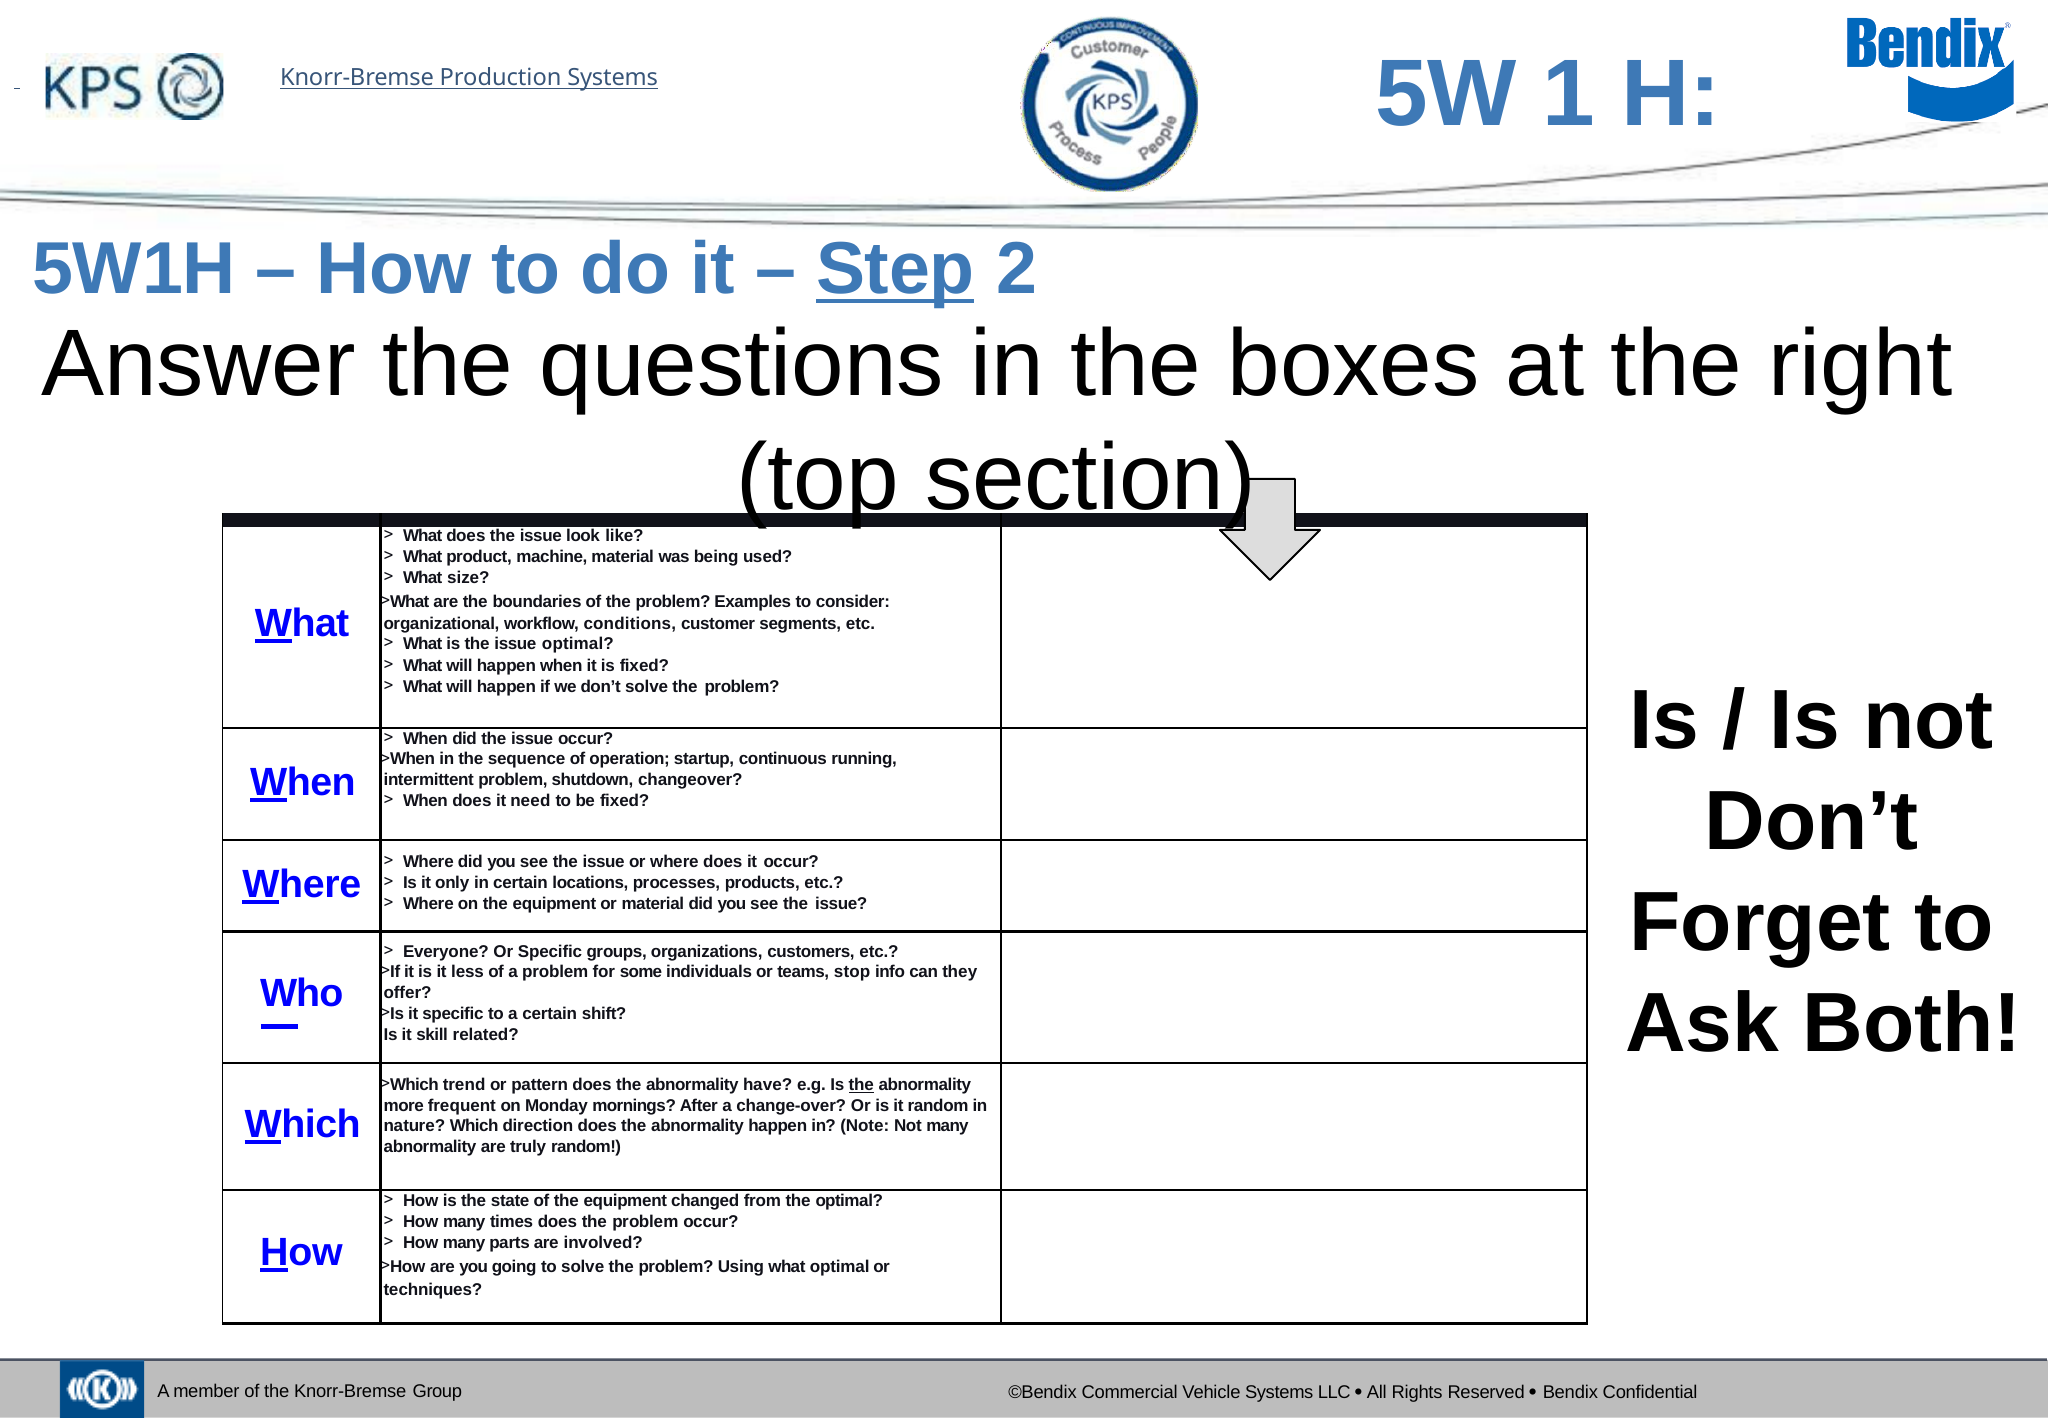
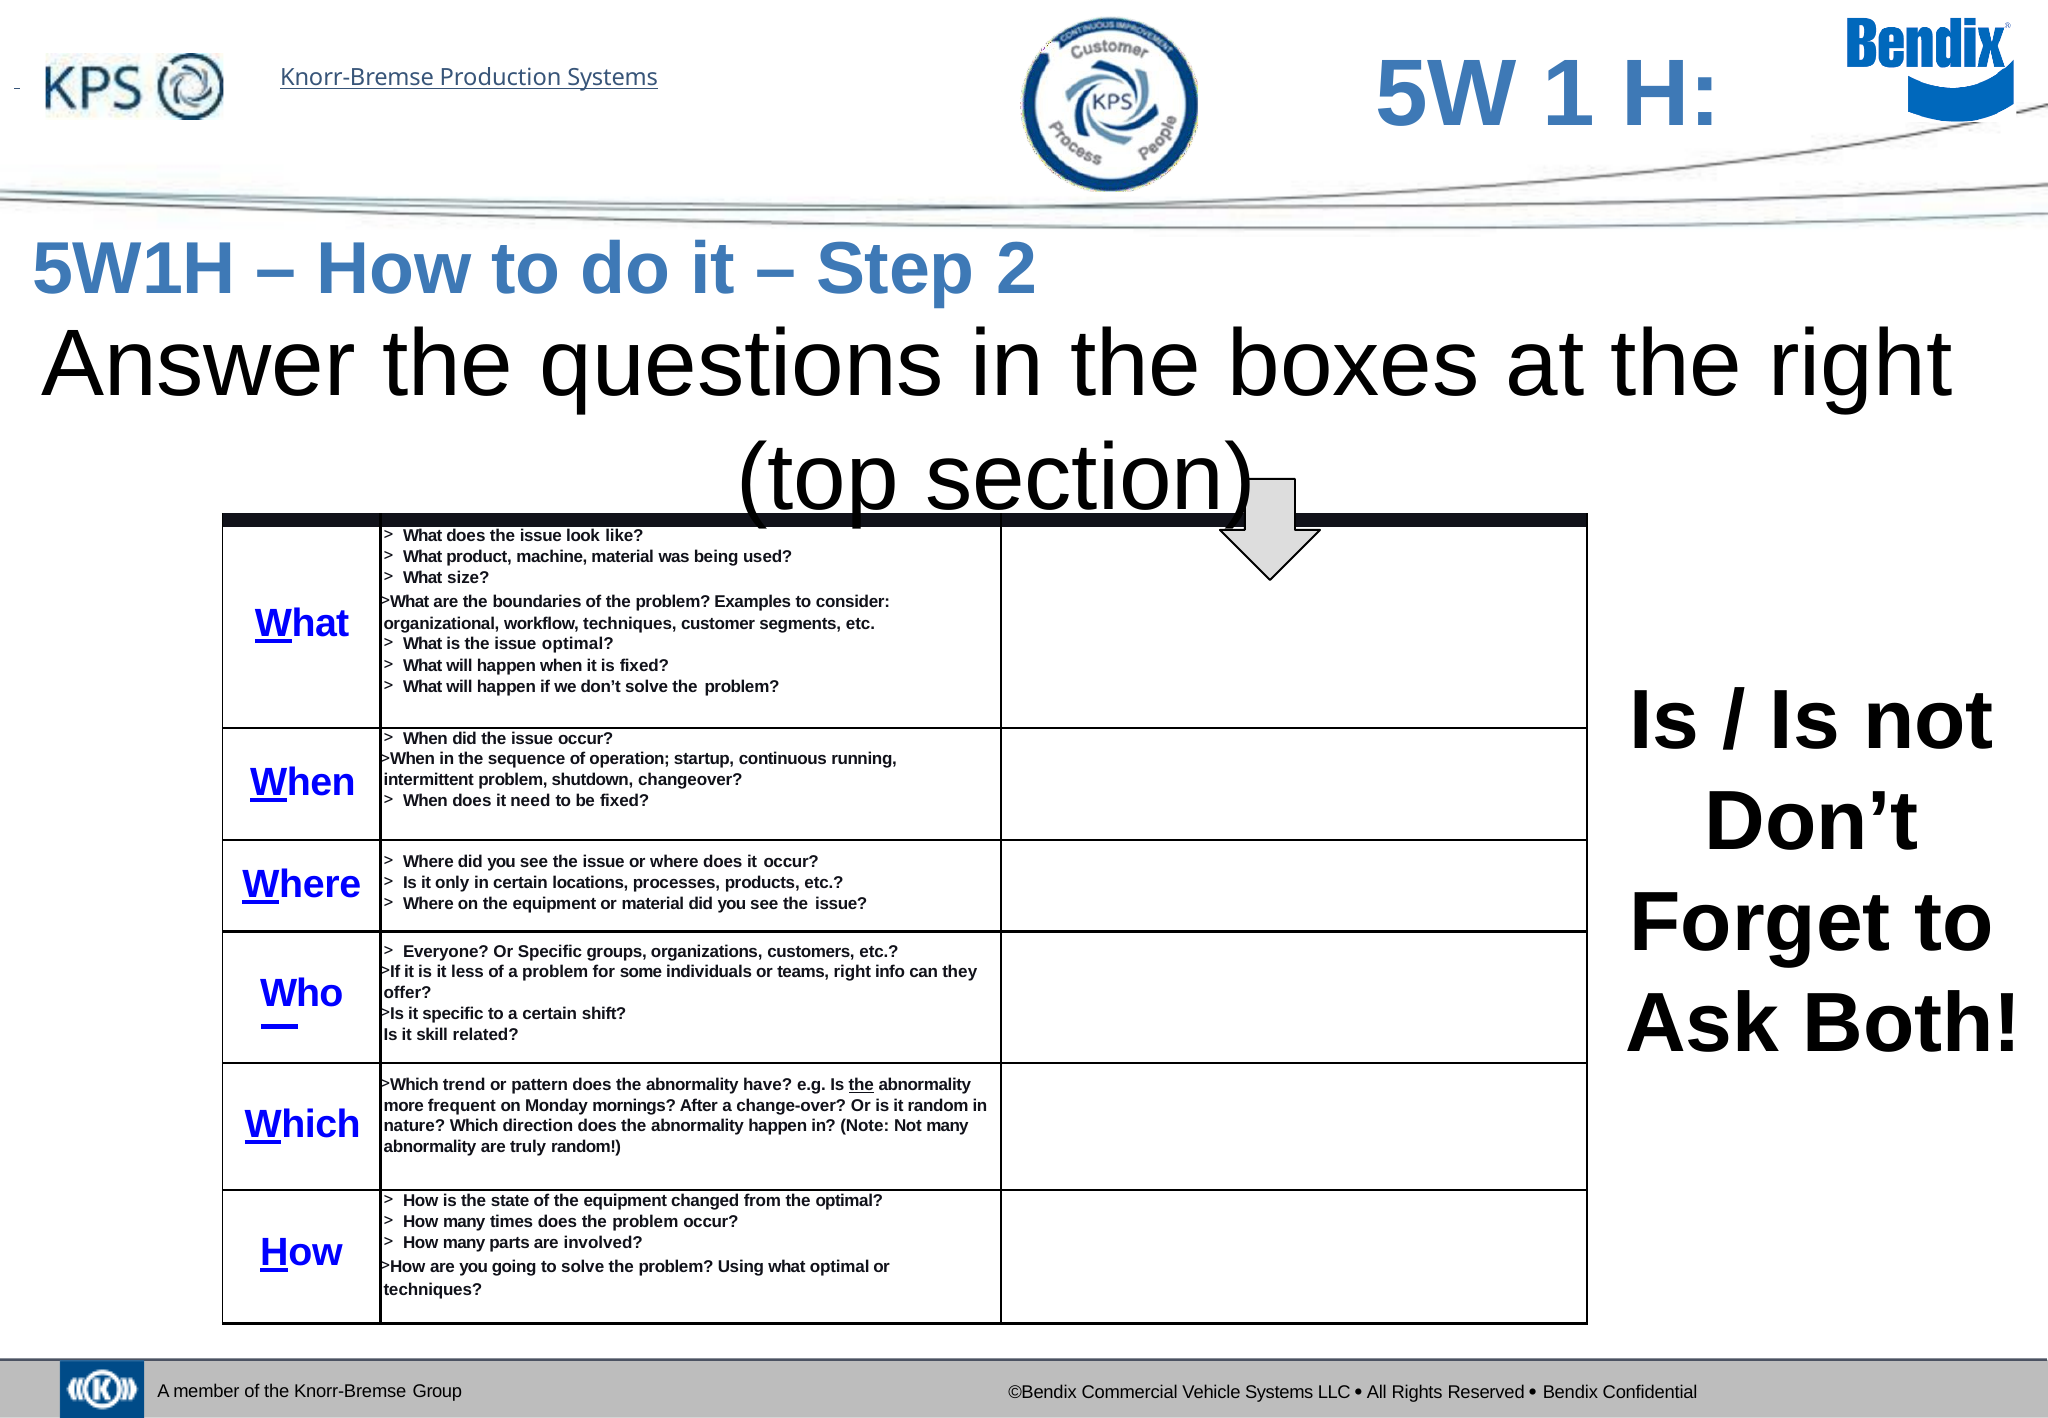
Step underline: present -> none
workflow conditions: conditions -> techniques
teams stop: stop -> right
